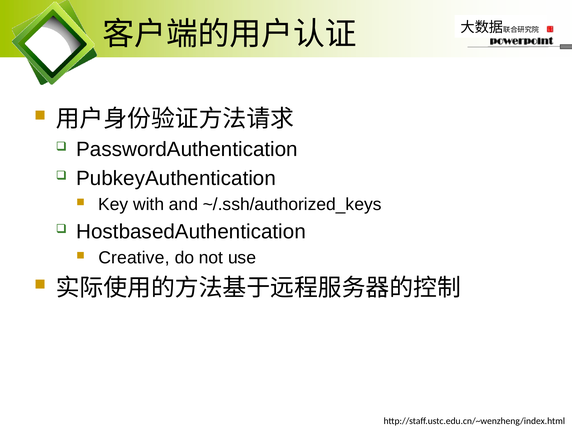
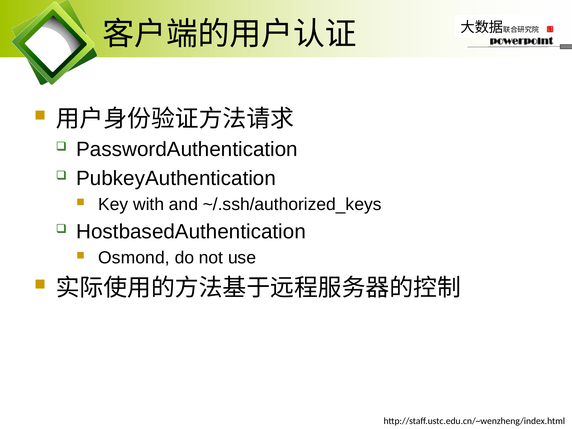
Creative: Creative -> Osmond
